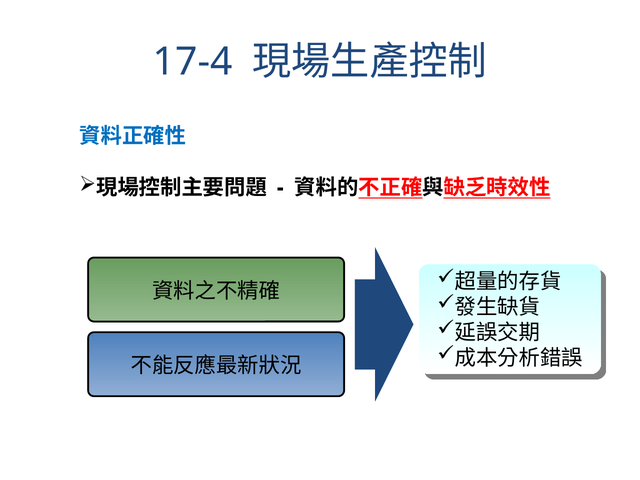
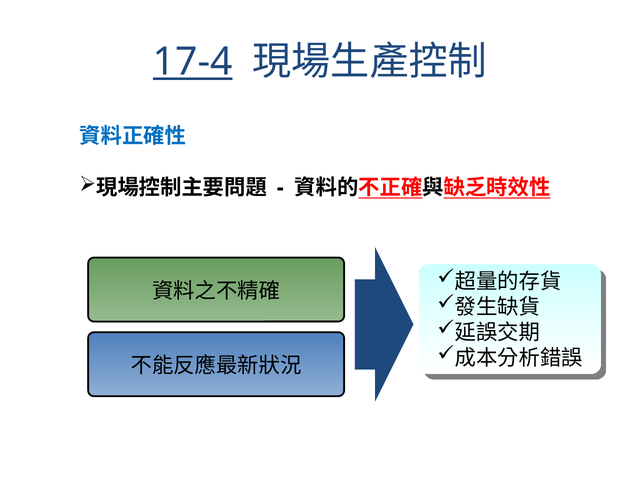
17-4 underline: none -> present
